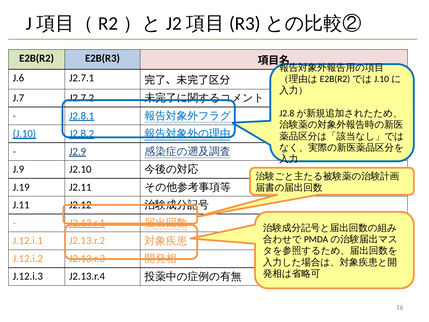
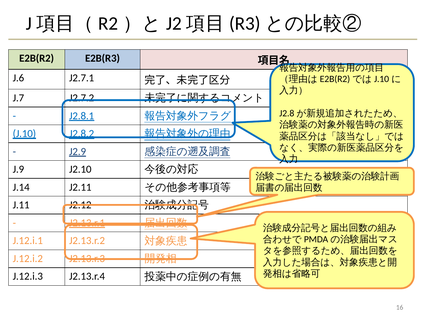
J.19: J.19 -> J.14
